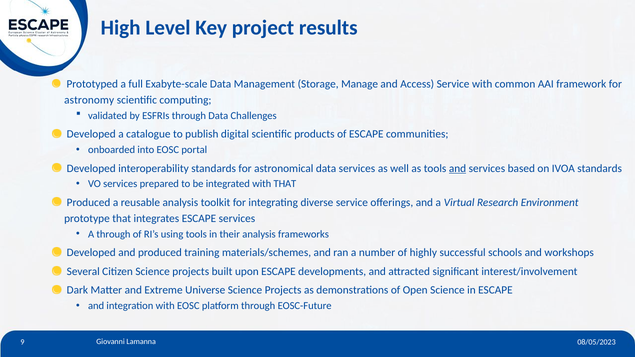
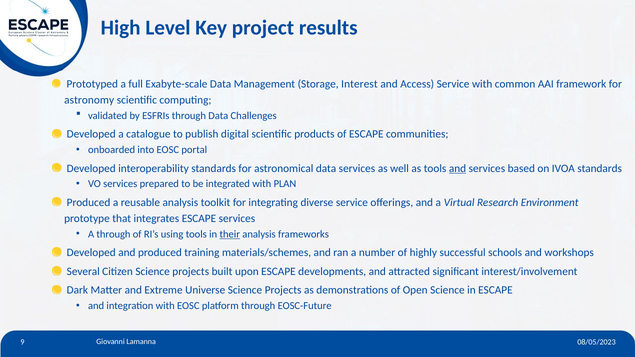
Manage: Manage -> Interest
with THAT: THAT -> PLAN
their underline: none -> present
